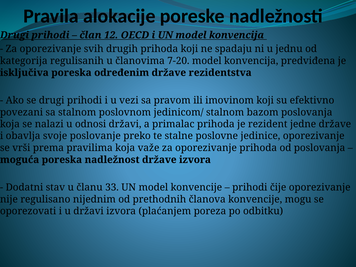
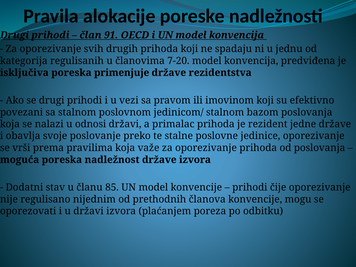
12: 12 -> 91
određenim: određenim -> primenjuje
33: 33 -> 85
